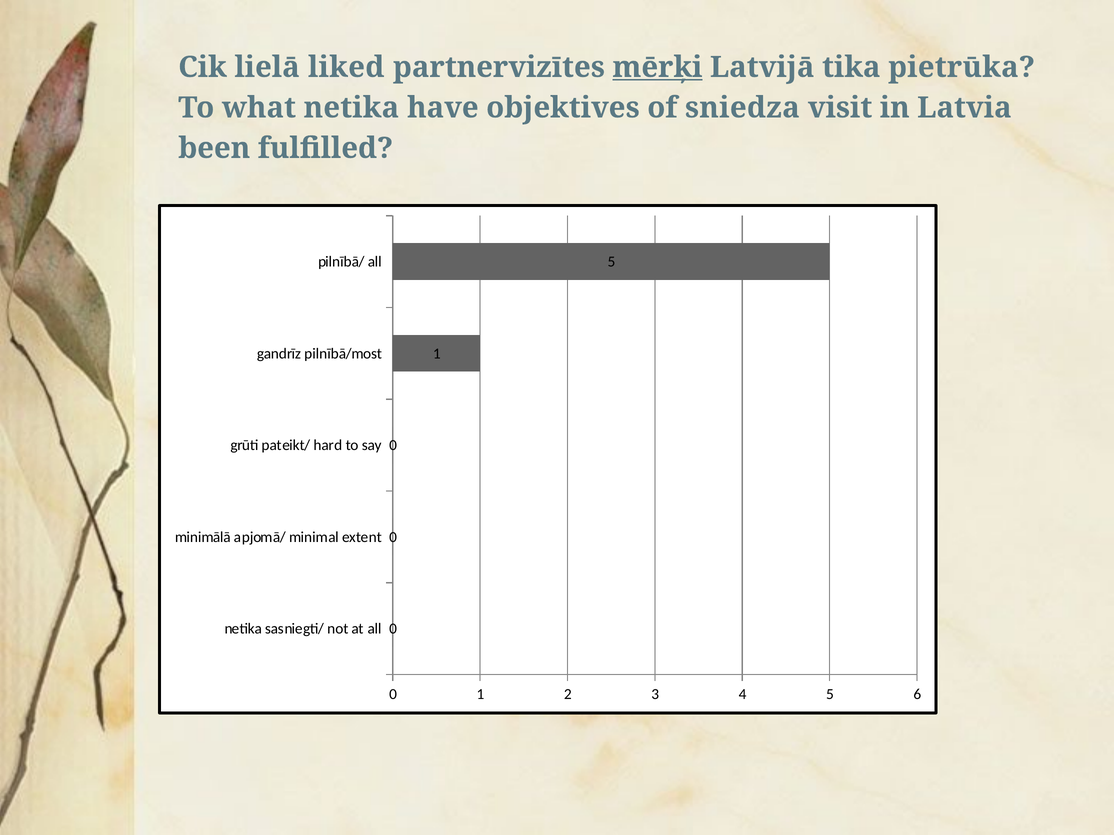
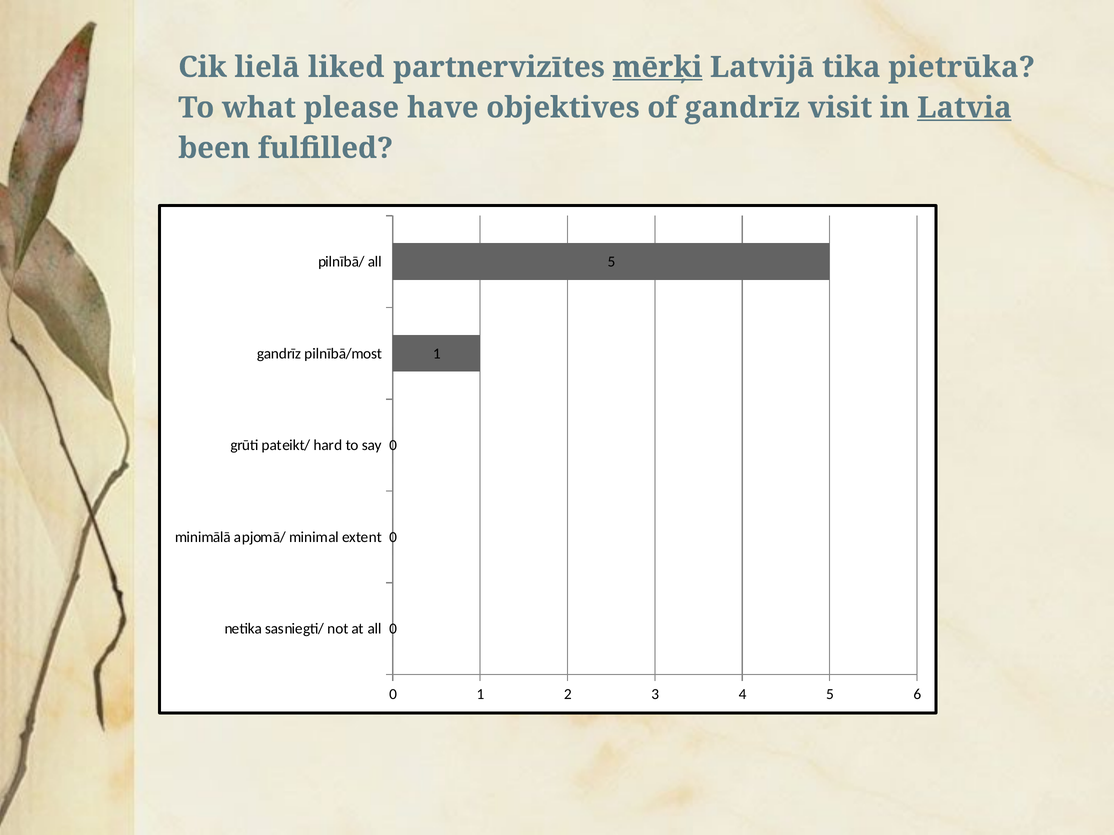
what netika: netika -> please
of sniedza: sniedza -> gandrīz
Latvia underline: none -> present
